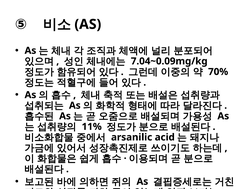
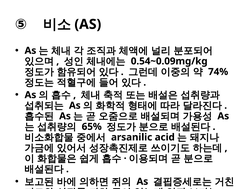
7.04~0.09mg/kg: 7.04~0.09mg/kg -> 0.54~0.09mg/kg
70%: 70% -> 74%
11%: 11% -> 65%
